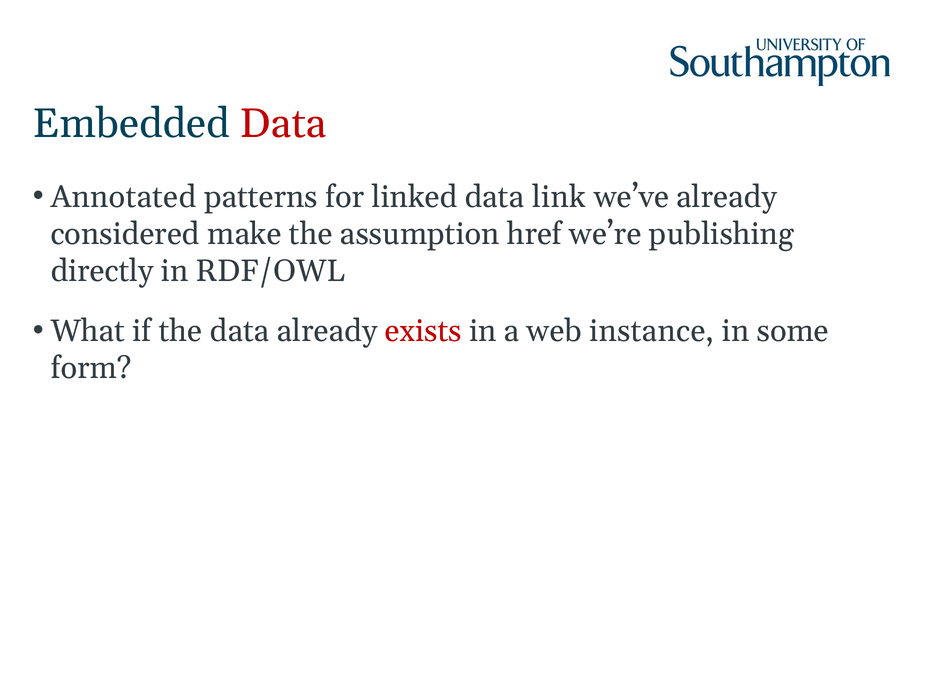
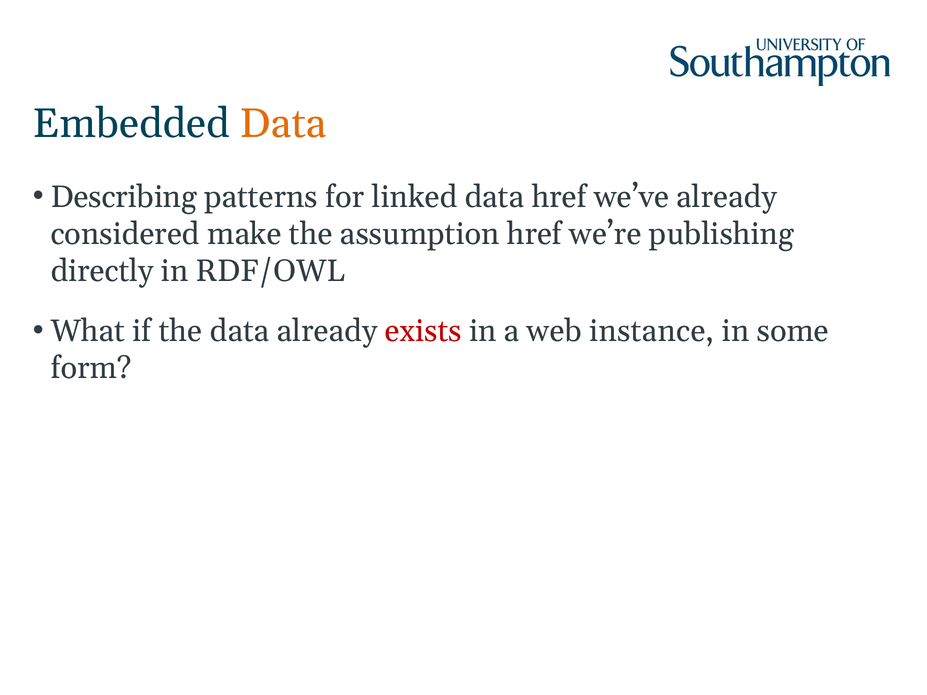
Data at (283, 123) colour: red -> orange
Annotated: Annotated -> Describing
data link: link -> href
